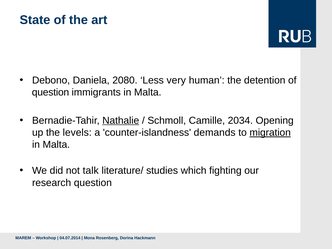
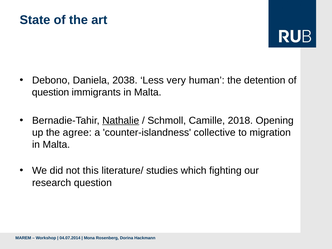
2080: 2080 -> 2038
2034: 2034 -> 2018
levels: levels -> agree
demands: demands -> collective
migration underline: present -> none
talk: talk -> this
